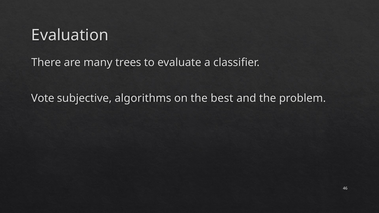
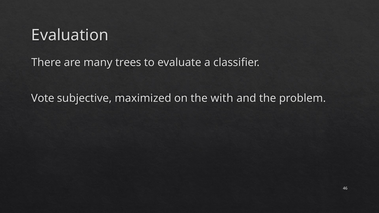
algorithms: algorithms -> maximized
best: best -> with
